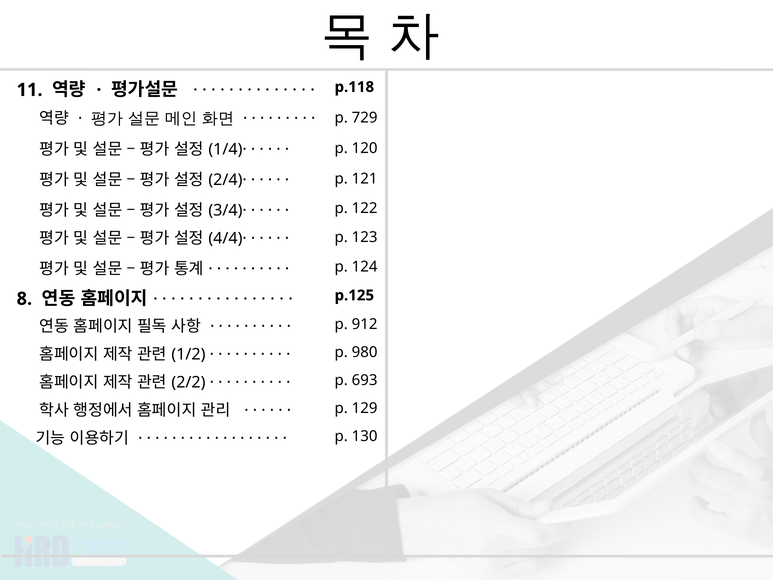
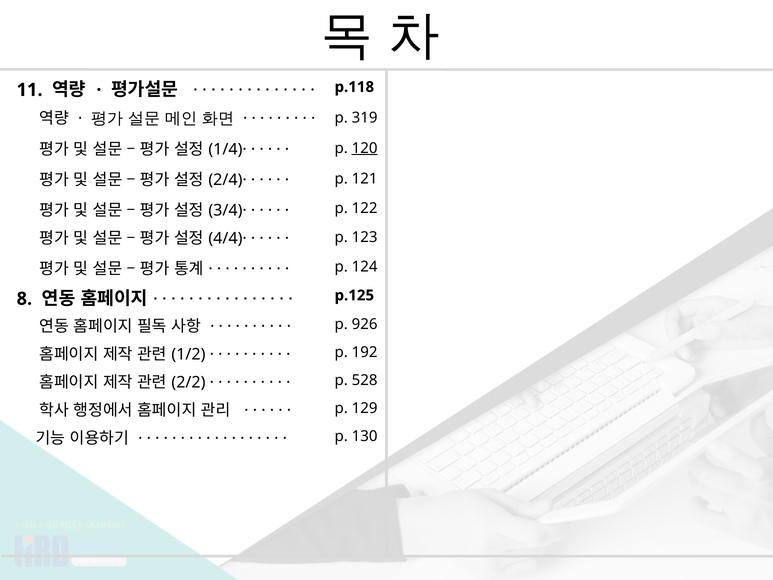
729: 729 -> 319
120 underline: none -> present
912: 912 -> 926
980: 980 -> 192
693: 693 -> 528
